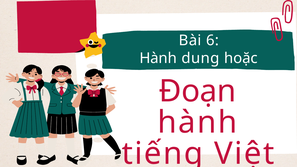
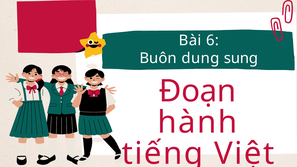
Hành at (158, 58): Hành -> Buôn
hoặc: hoặc -> sung
